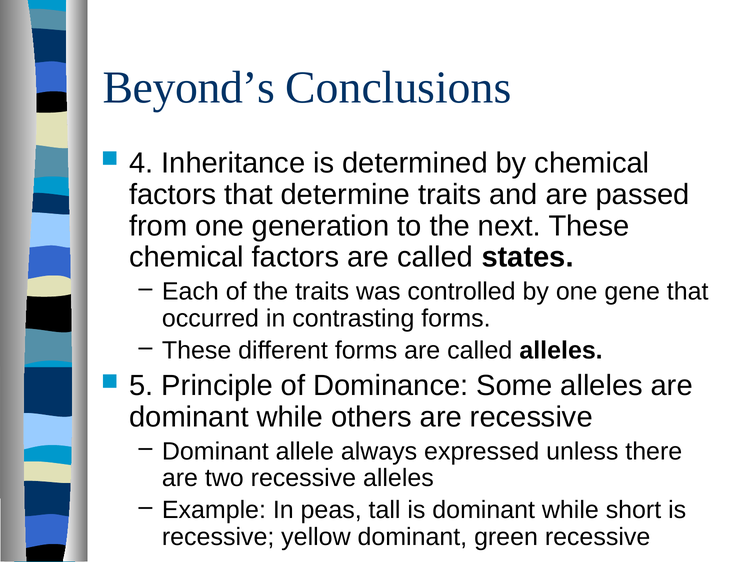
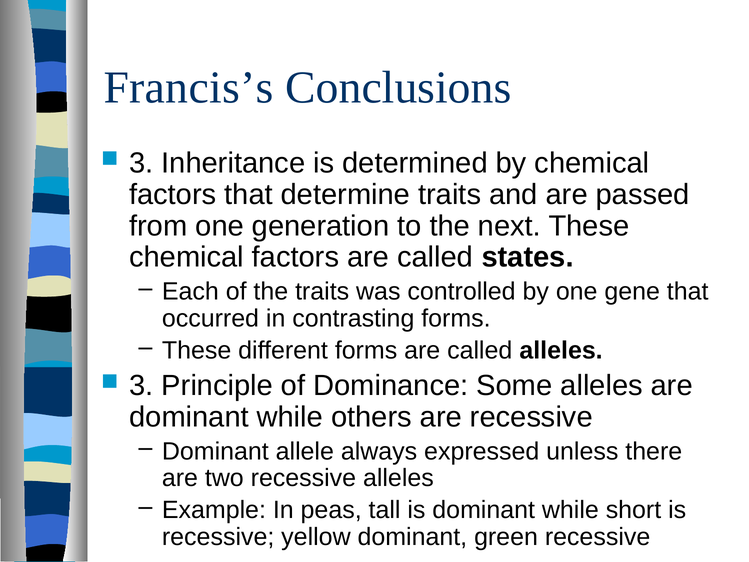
Beyond’s: Beyond’s -> Francis’s
4 at (141, 163): 4 -> 3
5 at (141, 385): 5 -> 3
